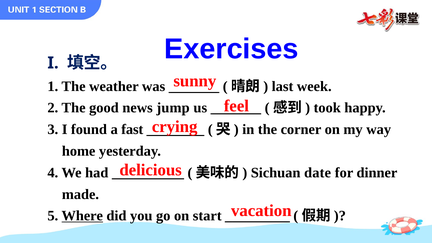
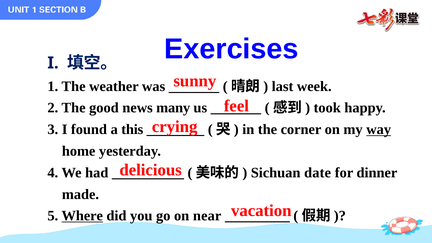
jump: jump -> many
fast: fast -> this
way underline: none -> present
start: start -> near
